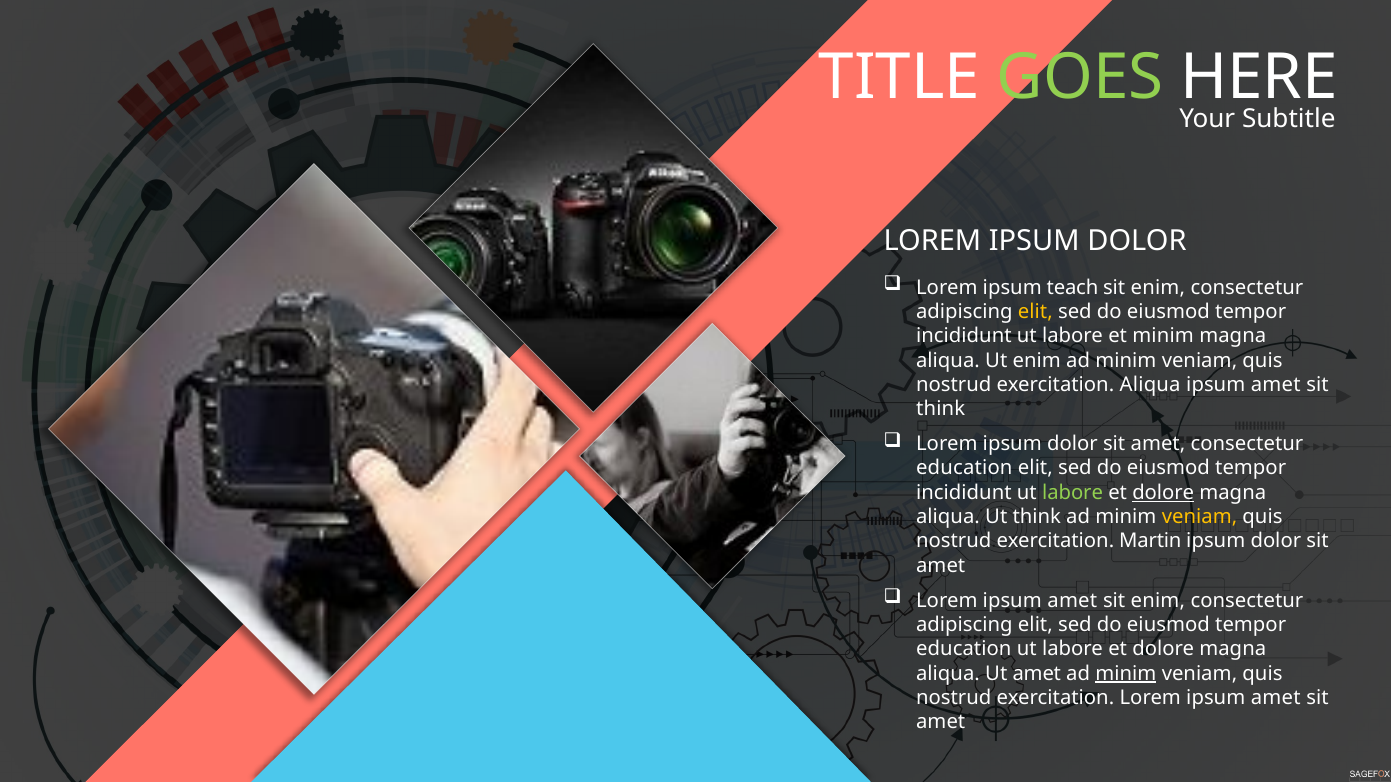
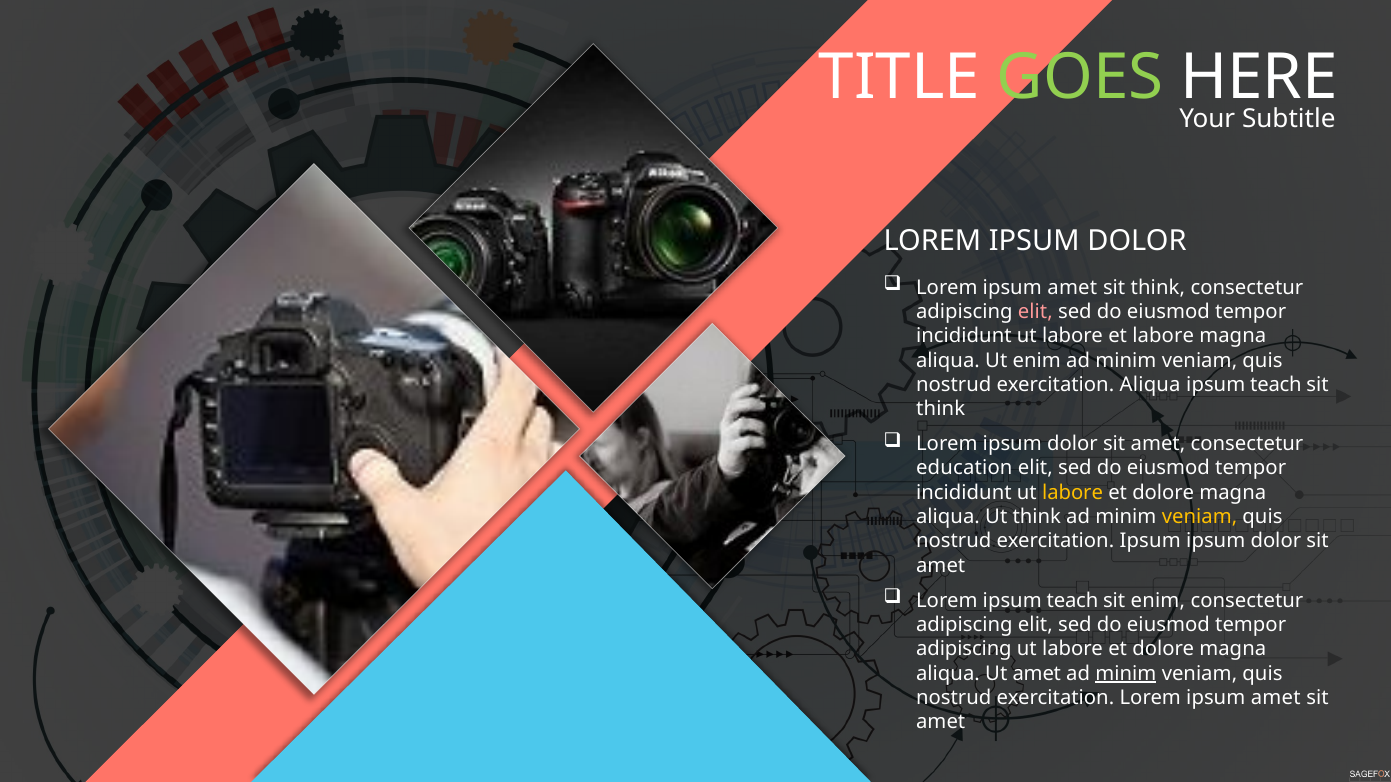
teach at (1073, 288): teach -> amet
enim at (1158, 288): enim -> think
elit at (1035, 312) colour: yellow -> pink
et minim: minim -> labore
amet at (1276, 385): amet -> teach
labore at (1073, 493) colour: light green -> yellow
dolore at (1163, 493) underline: present -> none
exercitation Martin: Martin -> Ipsum
amet at (1072, 601): amet -> teach
education at (964, 649): education -> adipiscing
